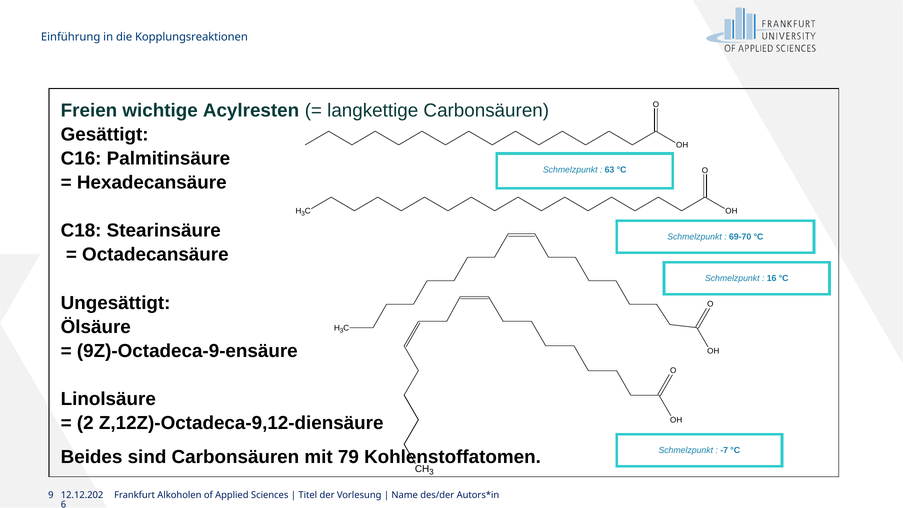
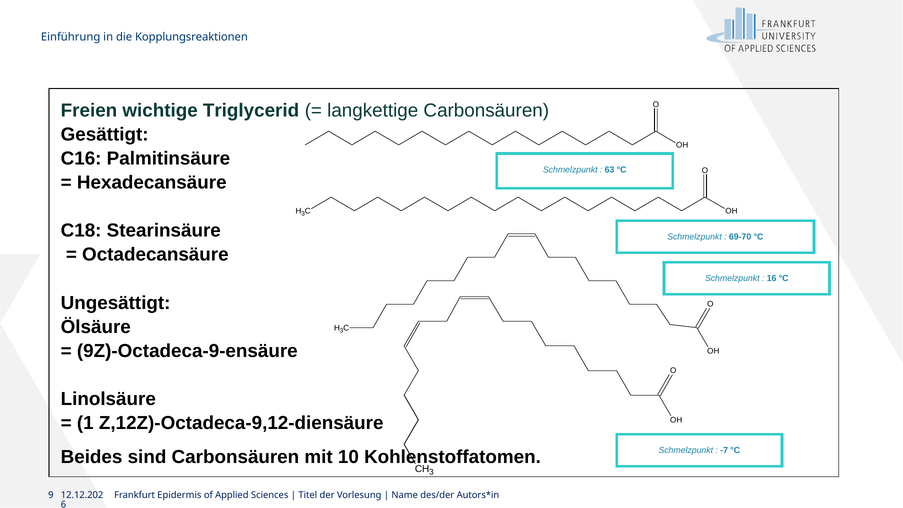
Acylresten: Acylresten -> Triglycerid
2: 2 -> 1
79: 79 -> 10
Alkoholen: Alkoholen -> Epidermis
